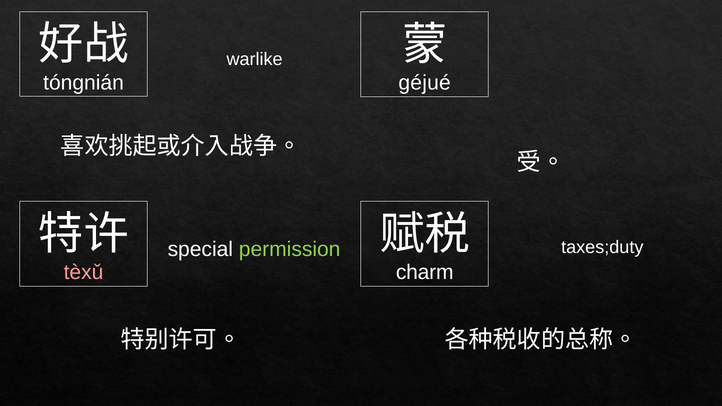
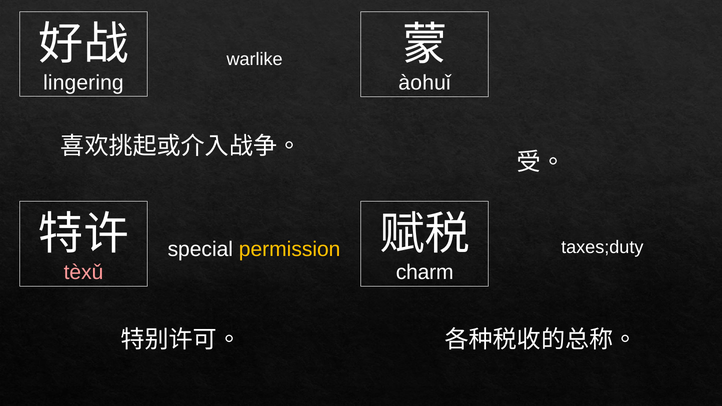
tóngnián: tóngnián -> lingering
géjué: géjué -> àohuǐ
permission colour: light green -> yellow
